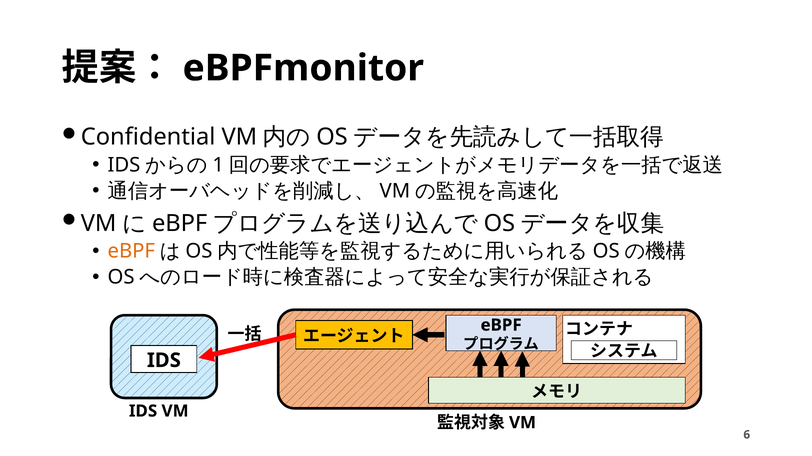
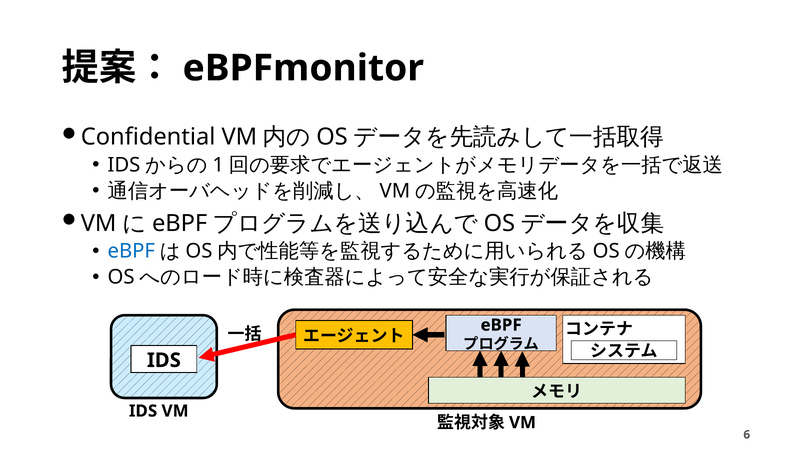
eBPF at (131, 252) colour: orange -> blue
